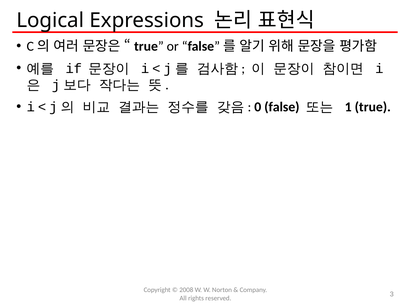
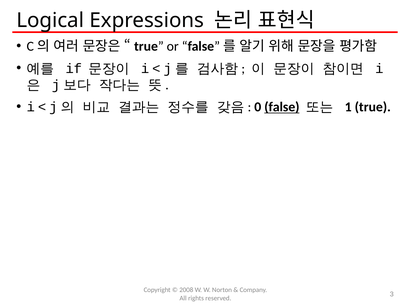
false underline: none -> present
